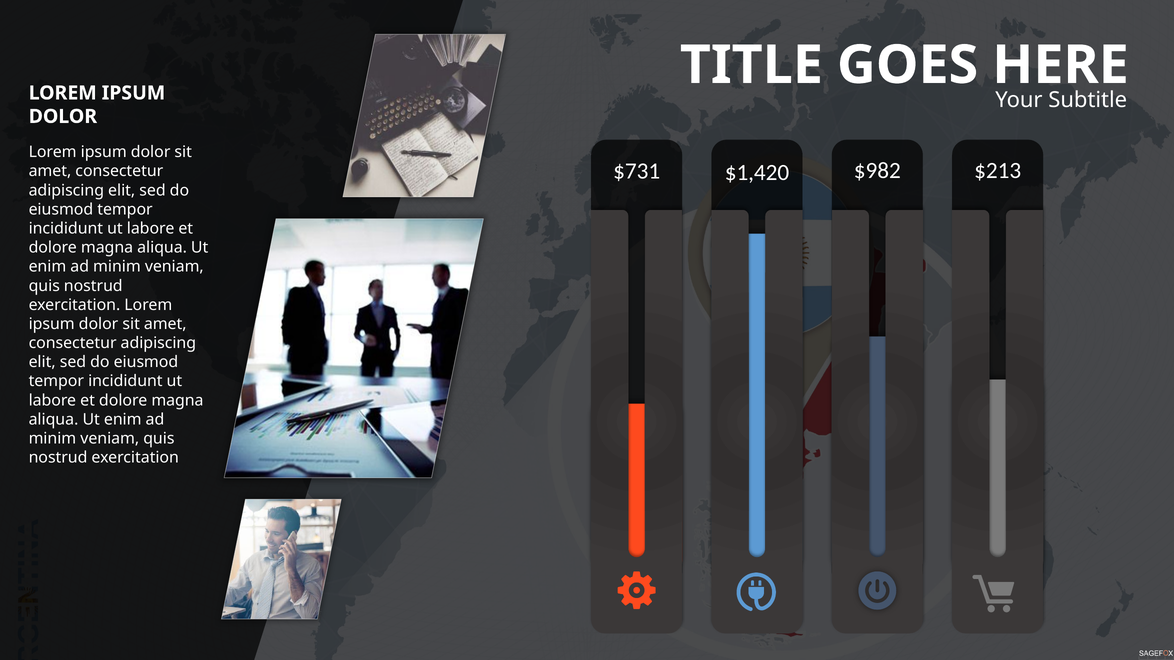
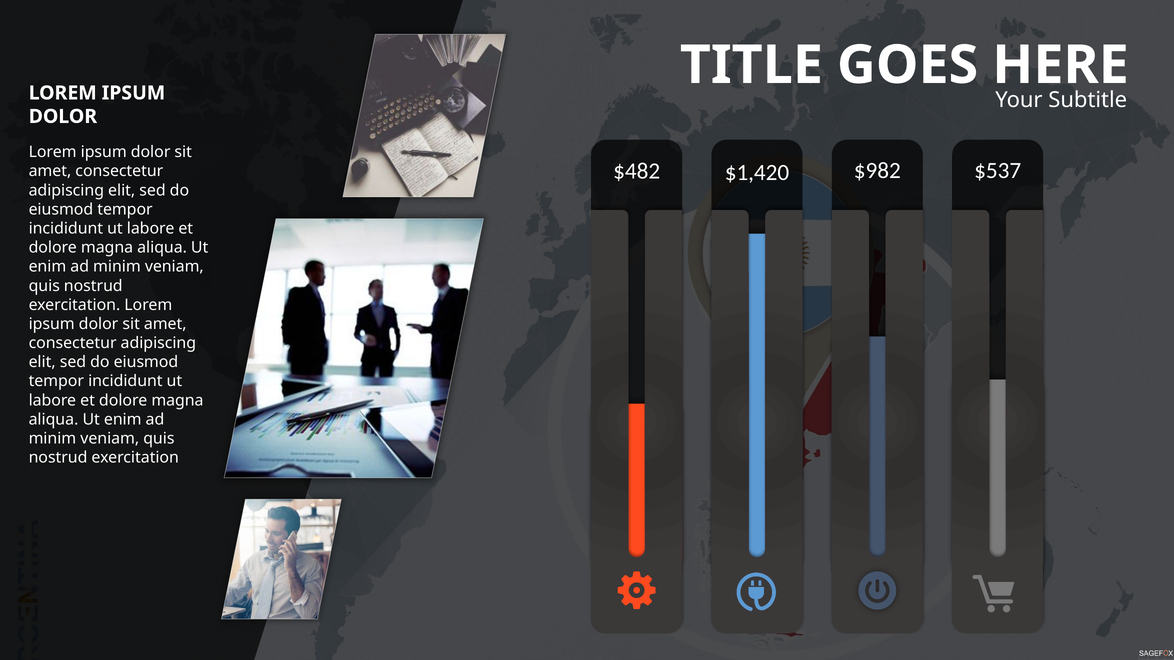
$731: $731 -> $482
$213: $213 -> $537
